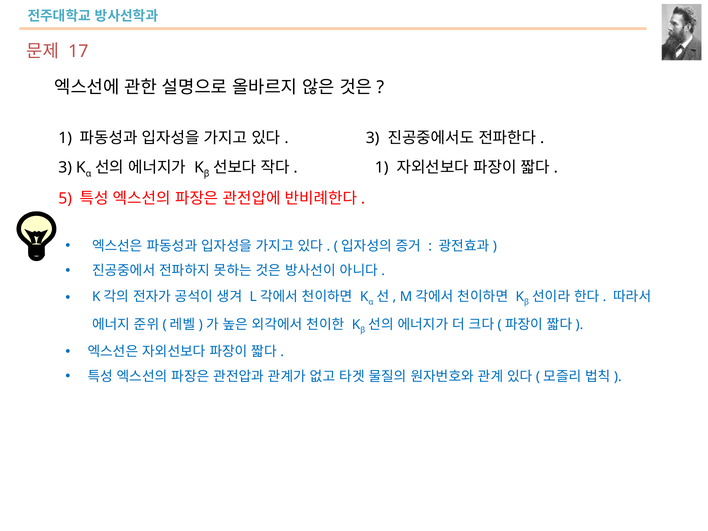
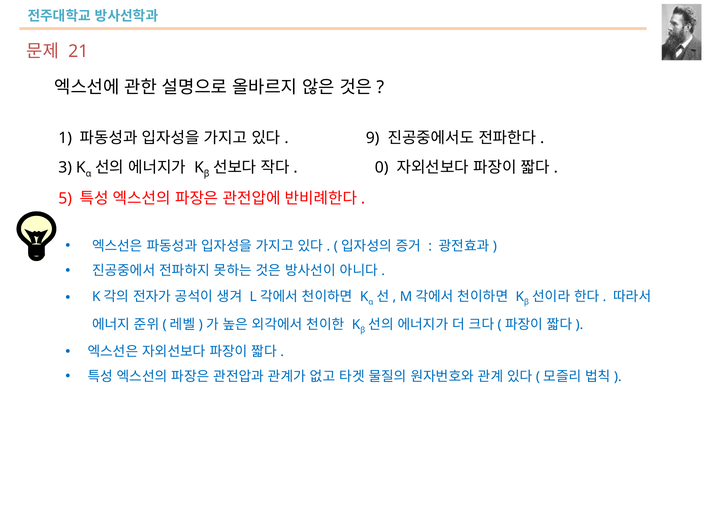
17: 17 -> 21
3 at (373, 138): 3 -> 9
1 at (382, 168): 1 -> 0
